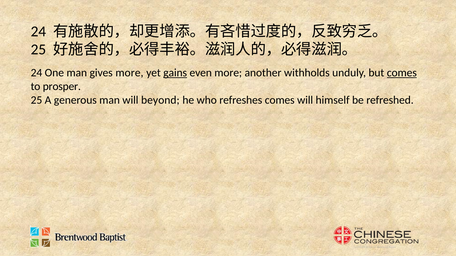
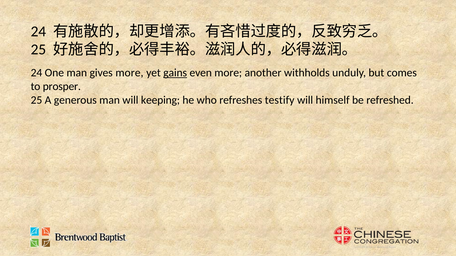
comes at (402, 73) underline: present -> none
beyond: beyond -> keeping
refreshes comes: comes -> testify
